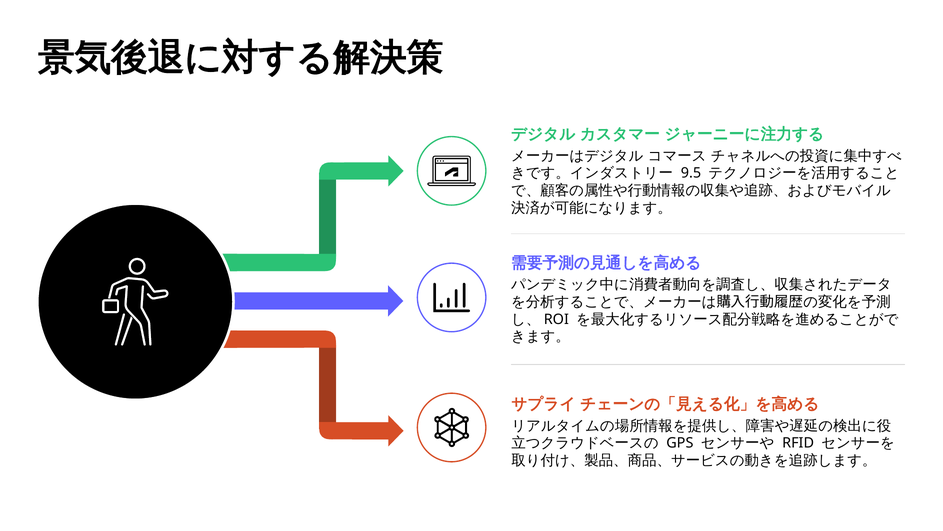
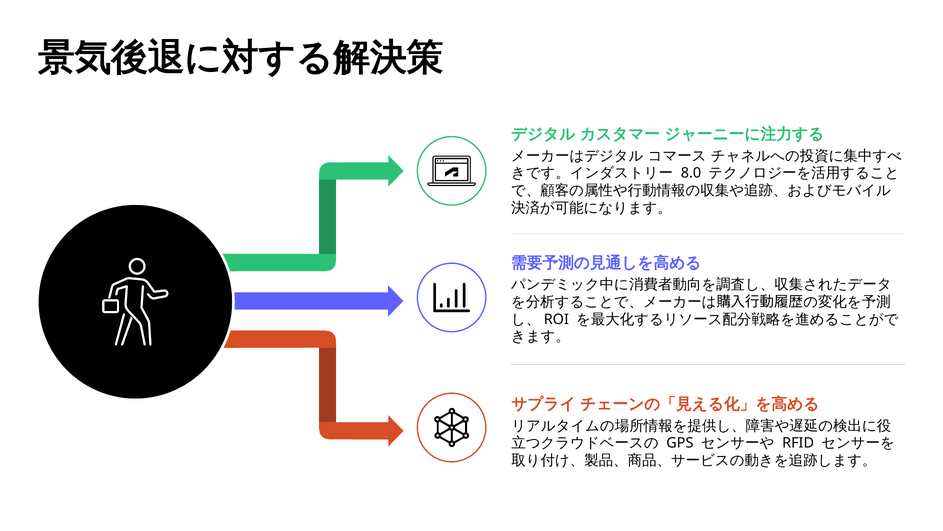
9.5: 9.5 -> 8.0
